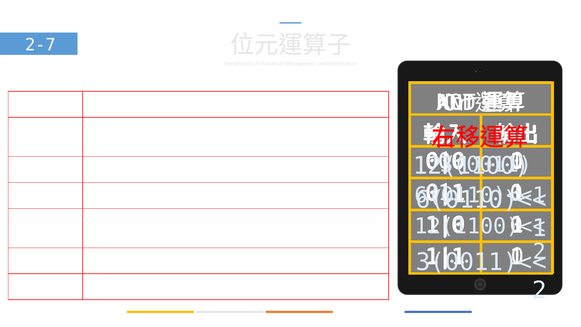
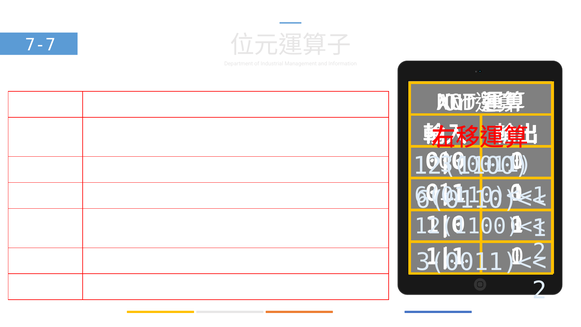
2-7: 2-7 -> 7-7
